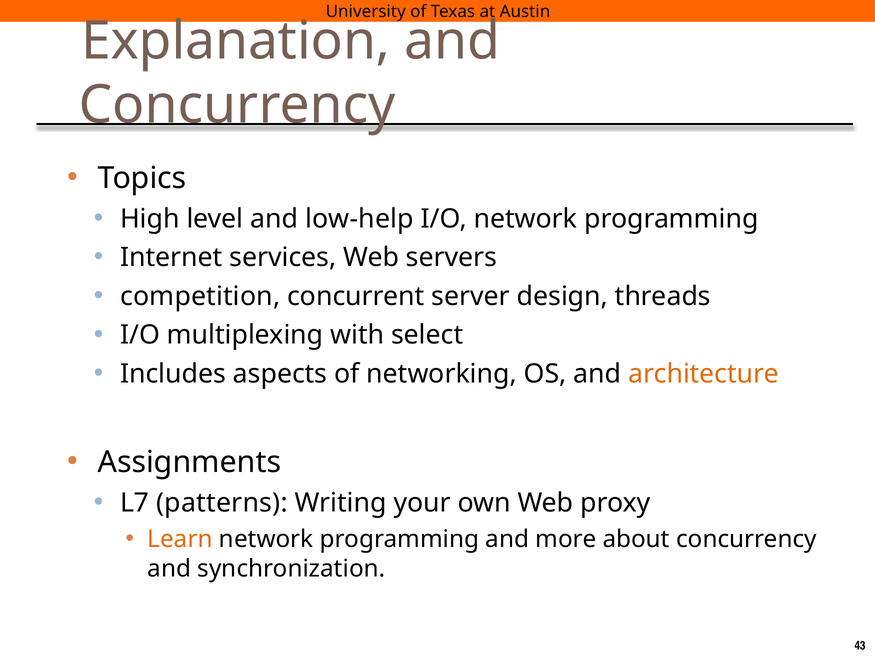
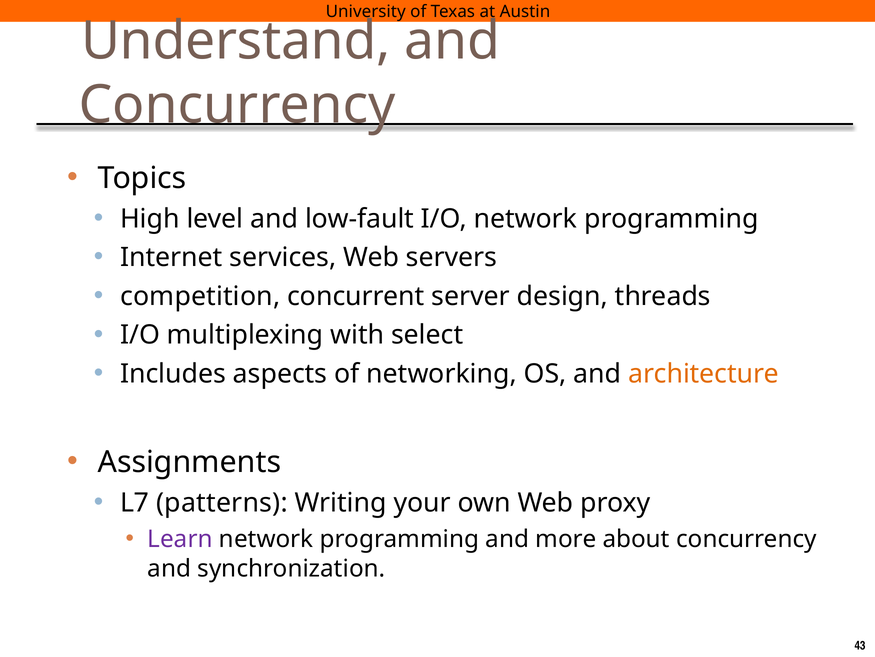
Explanation: Explanation -> Understand
low-help: low-help -> low-fault
Learn colour: orange -> purple
